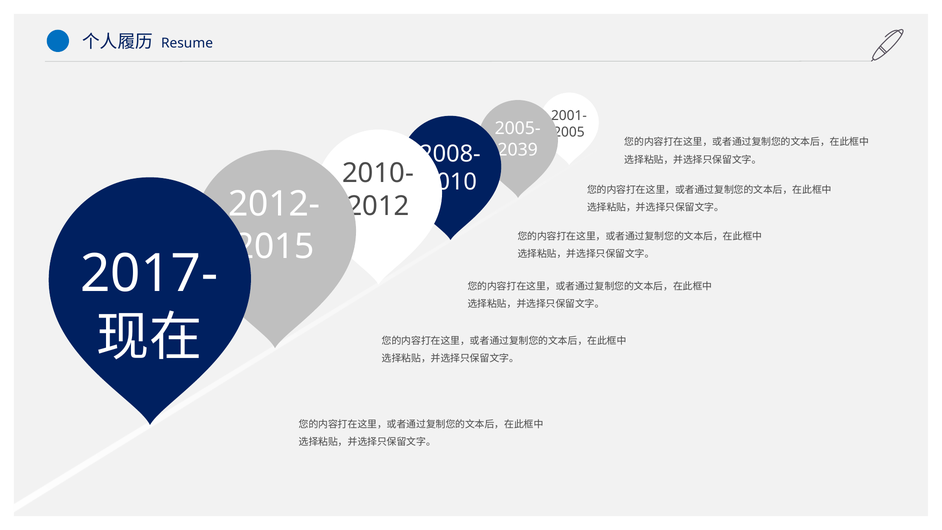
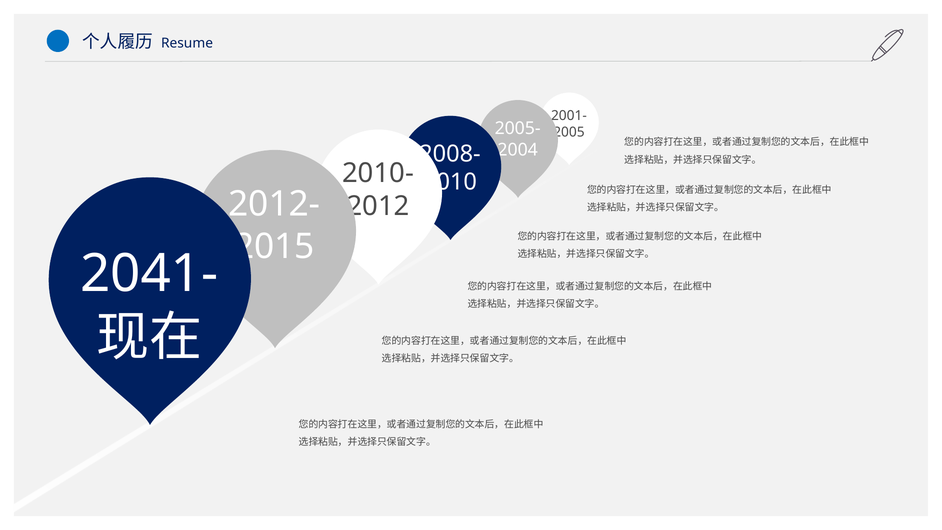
2039: 2039 -> 2004
2017-: 2017- -> 2041-
